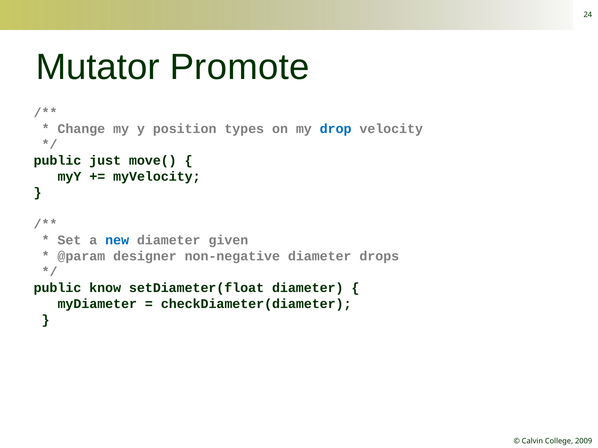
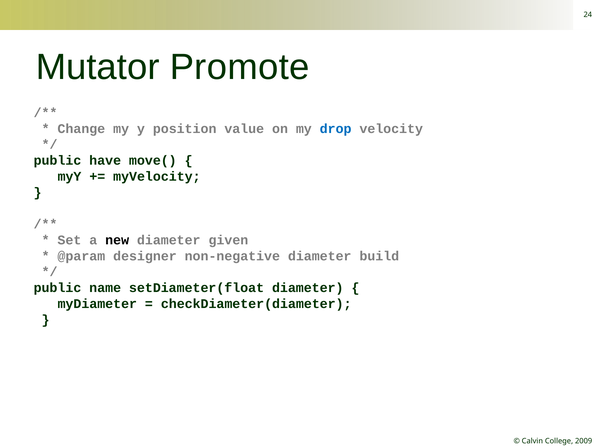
types: types -> value
just: just -> have
new colour: blue -> black
drops: drops -> build
know: know -> name
